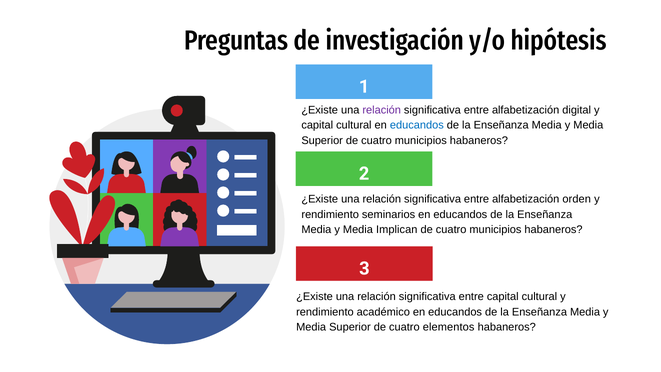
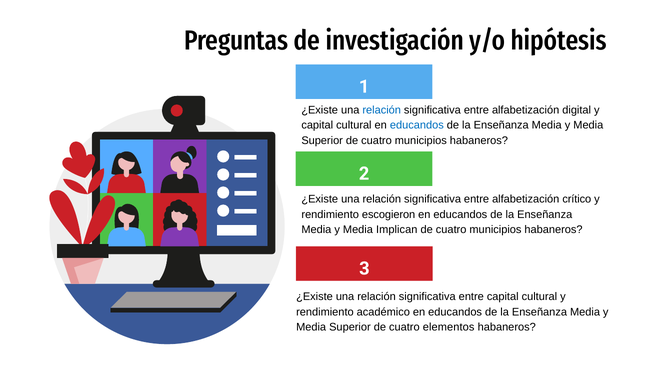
relación at (382, 110) colour: purple -> blue
orden: orden -> crítico
seminarios: seminarios -> escogieron
